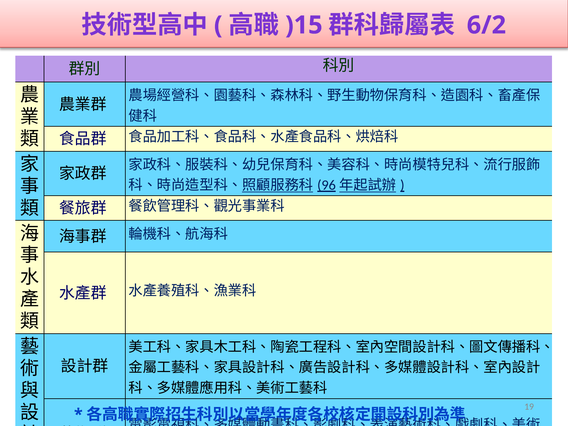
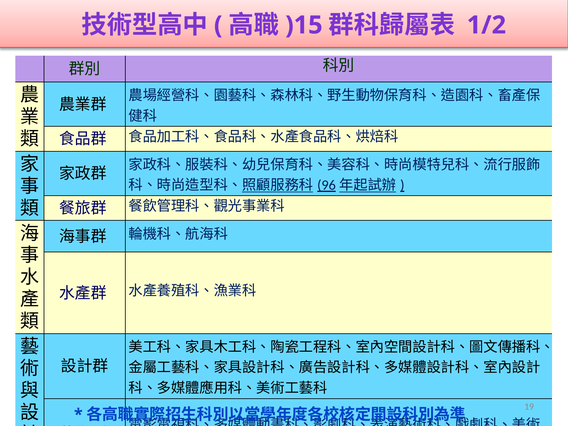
6/2: 6/2 -> 1/2
